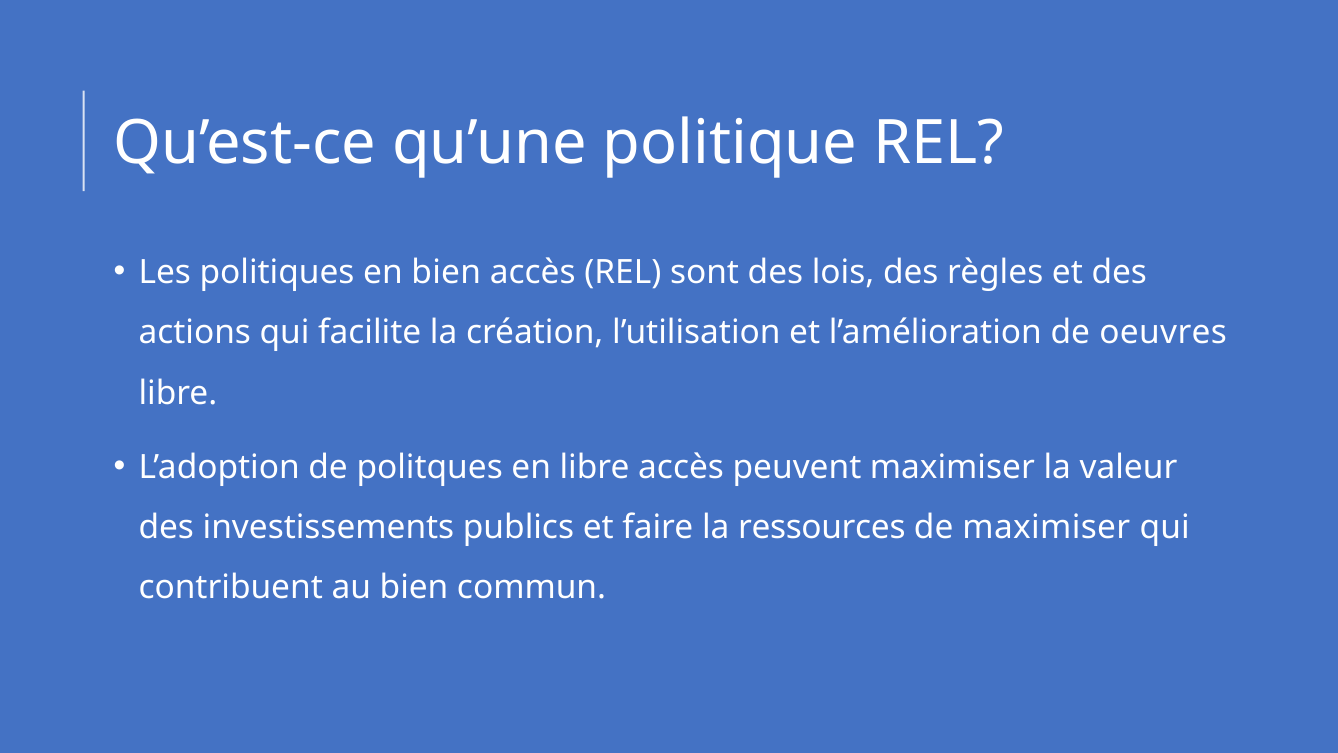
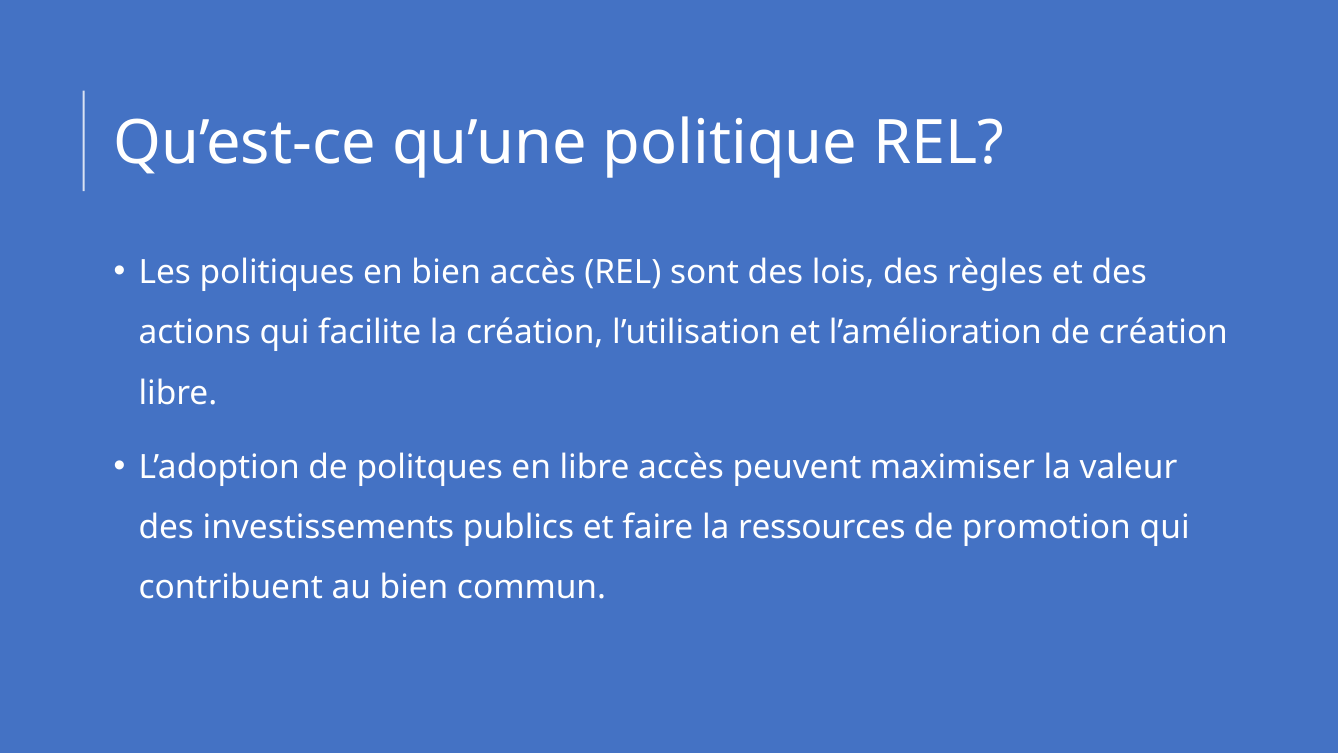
de oeuvres: oeuvres -> création
de maximiser: maximiser -> promotion
